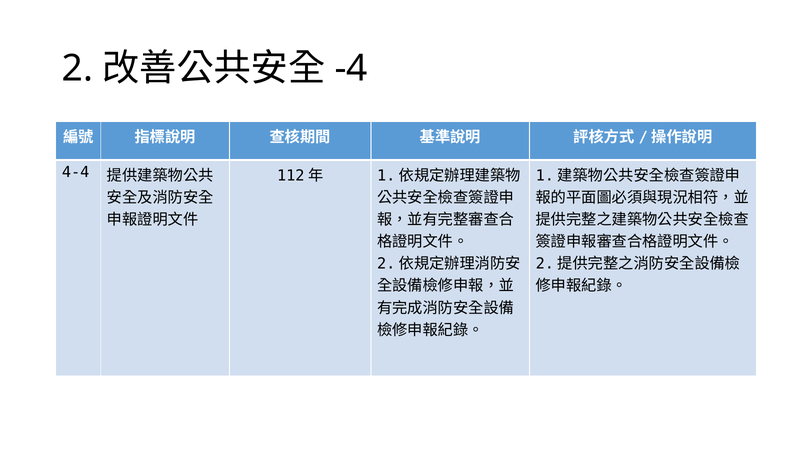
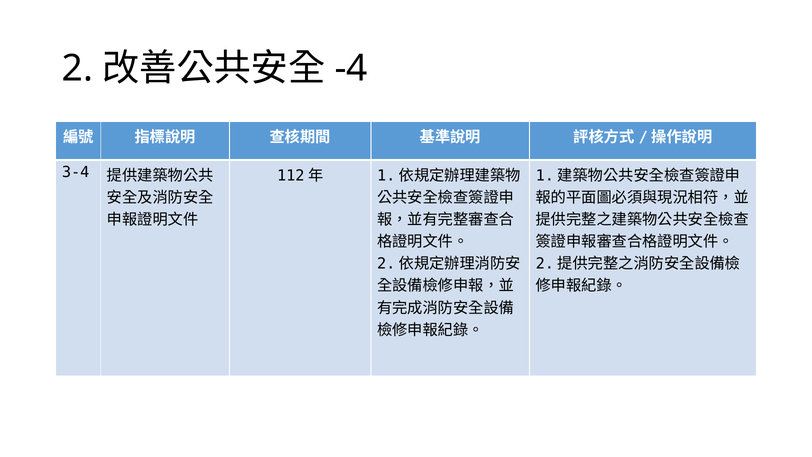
4-4: 4-4 -> 3-4
